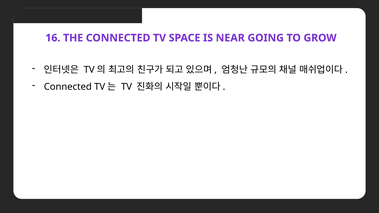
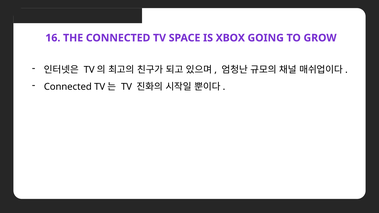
NEAR: NEAR -> XBOX
